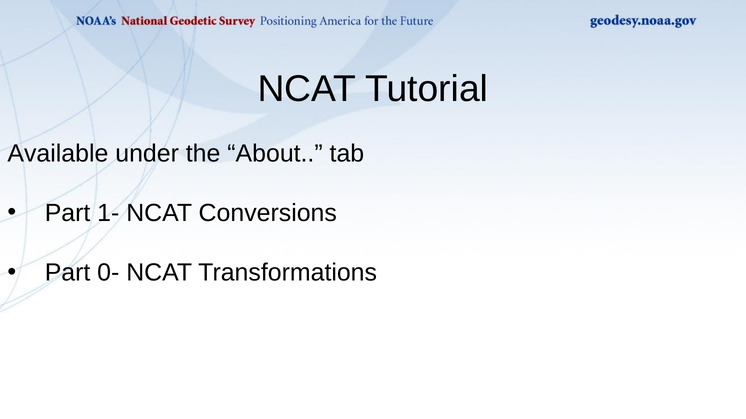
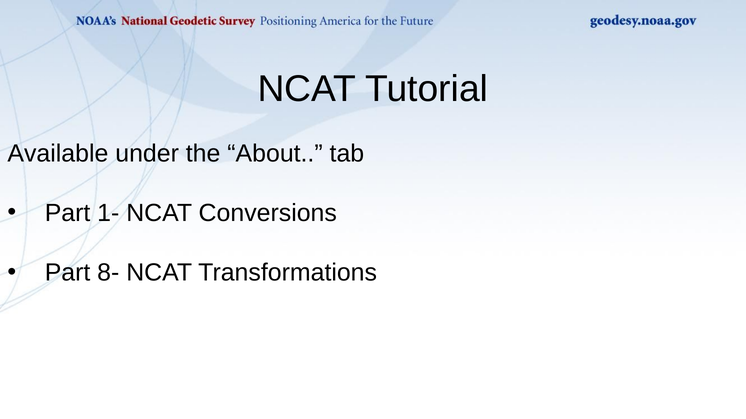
0-: 0- -> 8-
